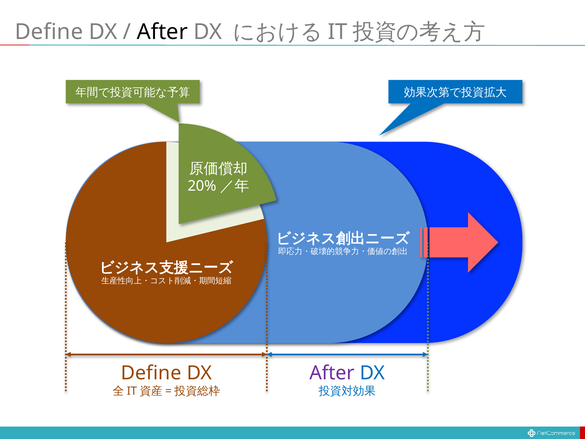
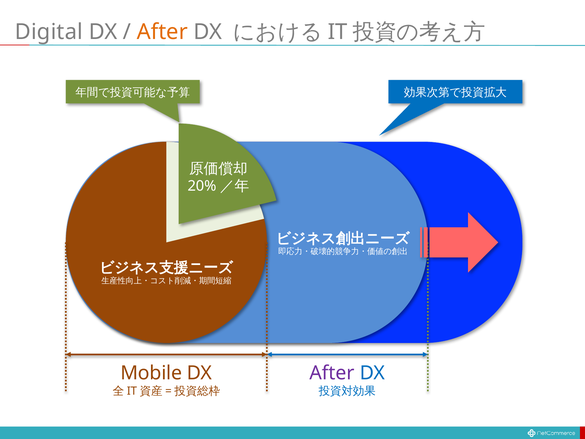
Define at (49, 32): Define -> Digital
After at (162, 32) colour: black -> orange
Define at (151, 373): Define -> Mobile
